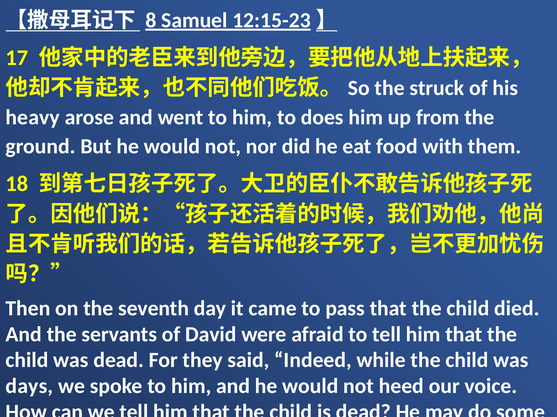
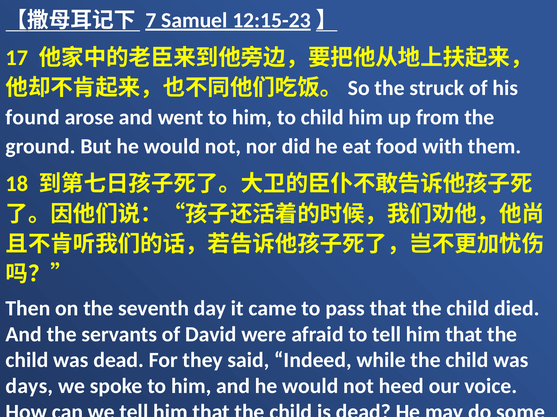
8: 8 -> 7
heavy: heavy -> found
to does: does -> child
